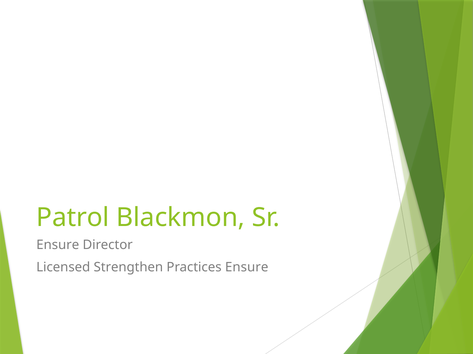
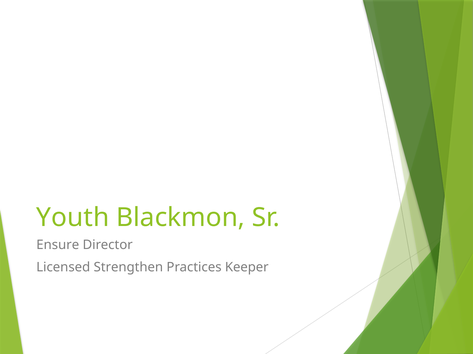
Patrol: Patrol -> Youth
Practices Ensure: Ensure -> Keeper
